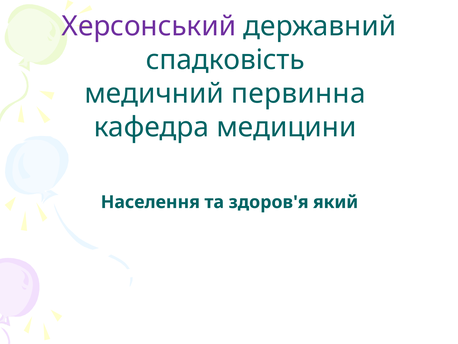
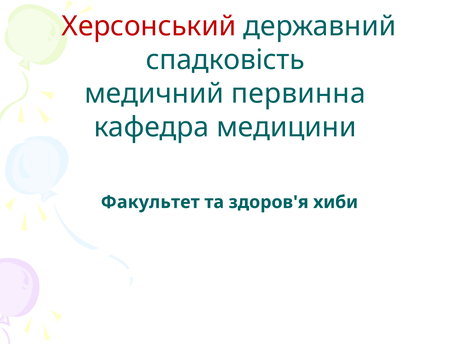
Херсонський colour: purple -> red
Населення: Населення -> Факультет
який: який -> хиби
